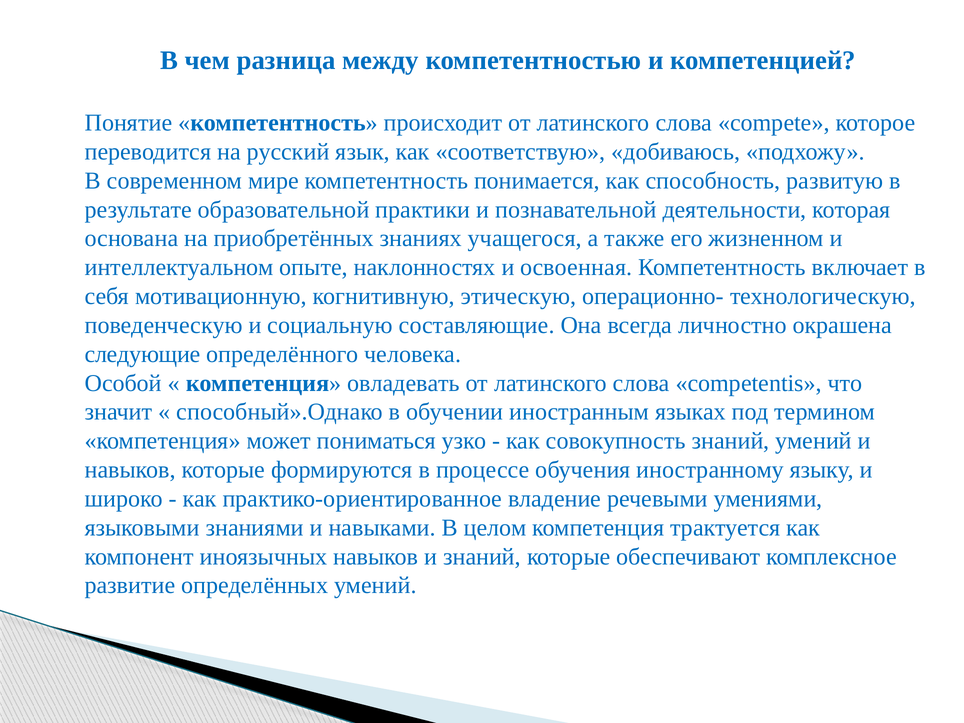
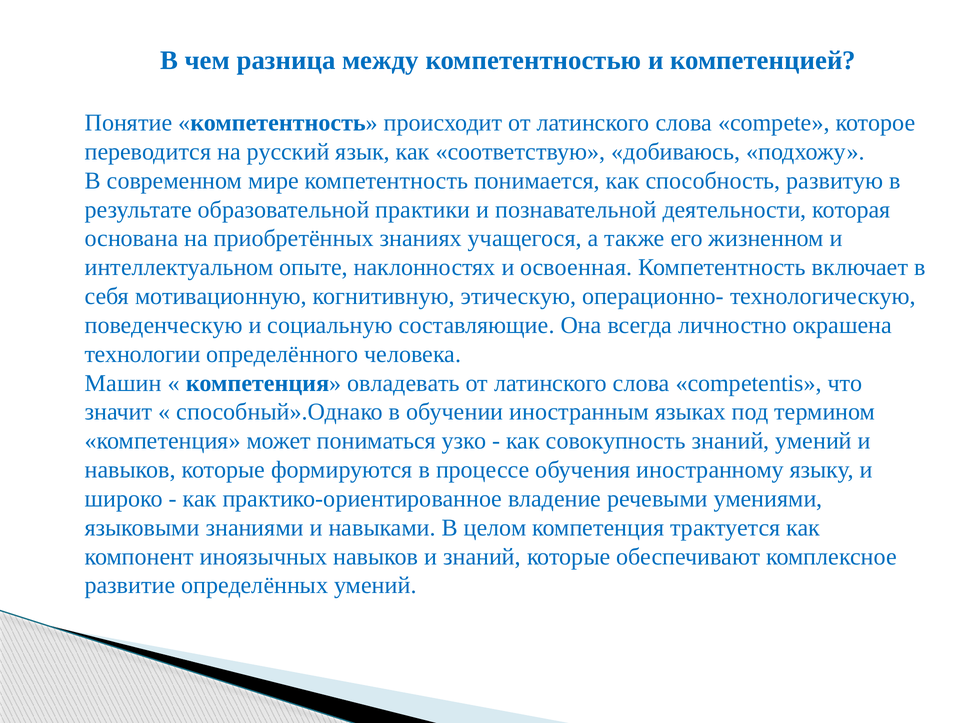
следующие: следующие -> технологии
Особой: Особой -> Машин
